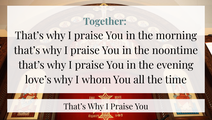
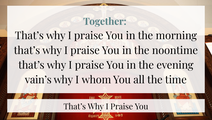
love’s: love’s -> vain’s
